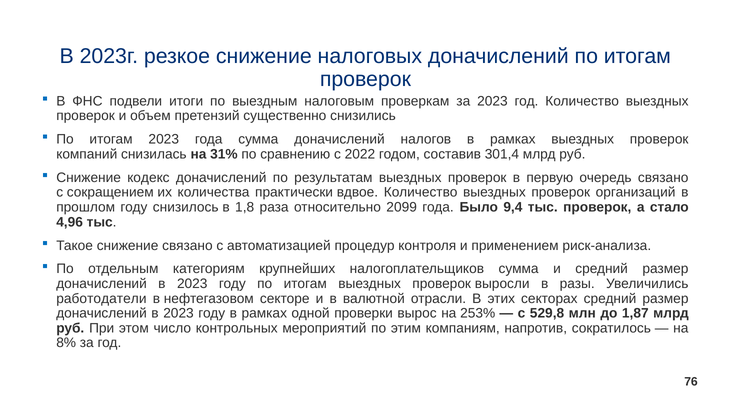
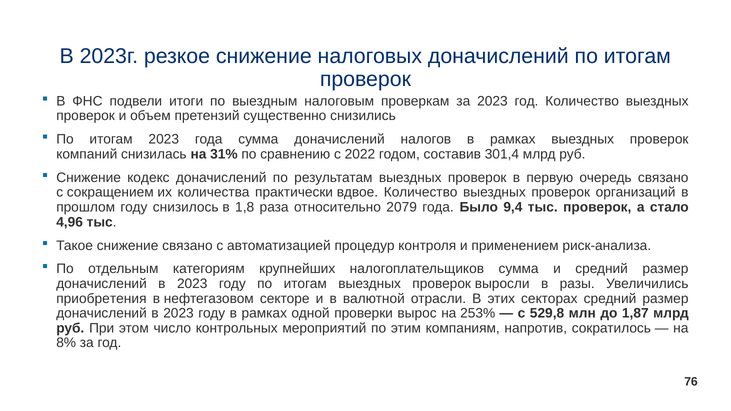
2099: 2099 -> 2079
работодатели: работодатели -> приобретения
